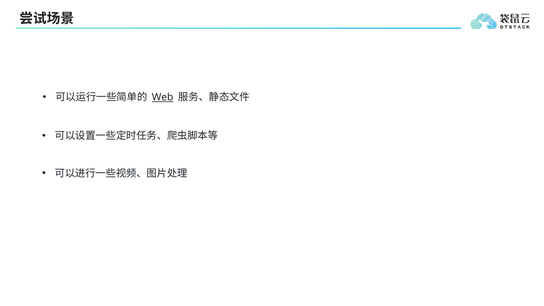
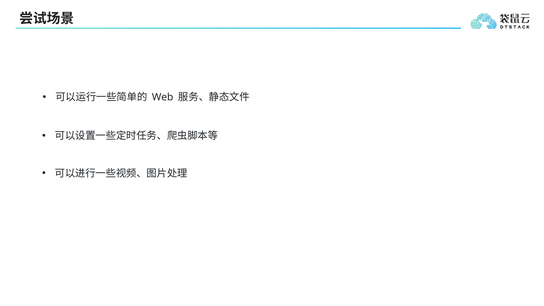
Web underline: present -> none
